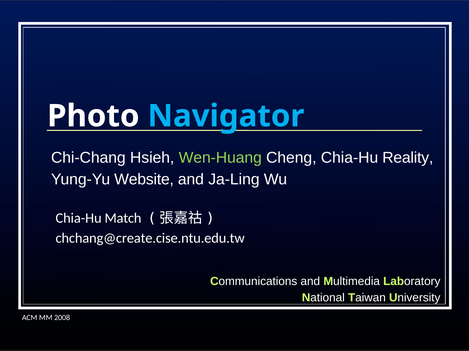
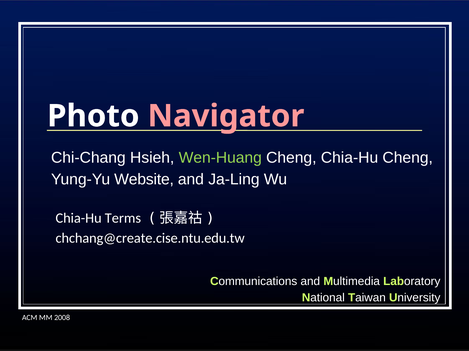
Navigator colour: light blue -> pink
Chia-Hu Reality: Reality -> Cheng
Match: Match -> Terms
